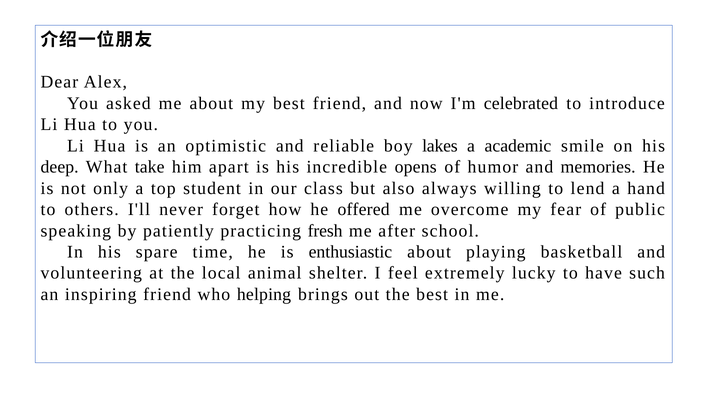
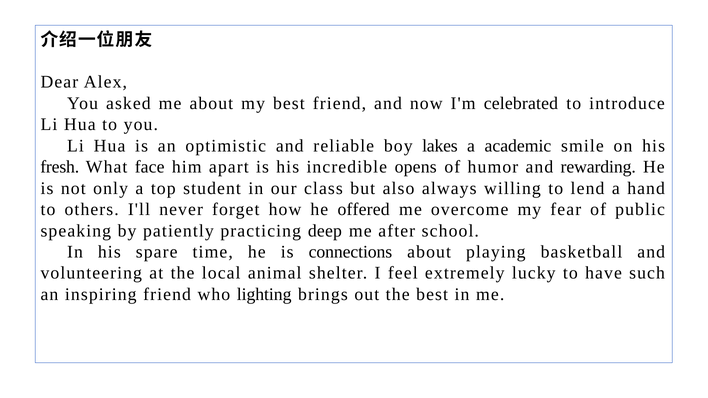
deep: deep -> fresh
take: take -> face
memories: memories -> rewarding
fresh: fresh -> deep
enthusiastic: enthusiastic -> connections
helping: helping -> lighting
